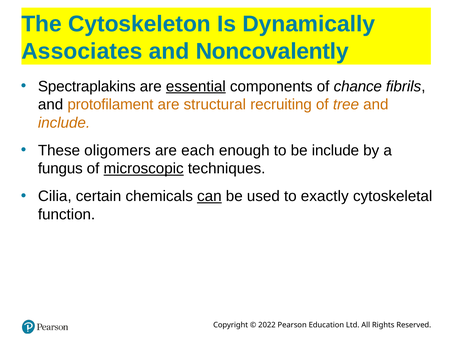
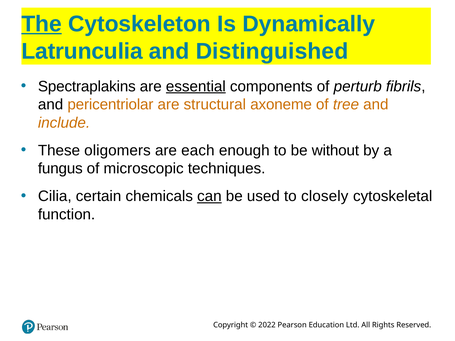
The underline: none -> present
Associates: Associates -> Latrunculia
Noncovalently: Noncovalently -> Distinguished
chance: chance -> perturb
protofilament: protofilament -> pericentriolar
recruiting: recruiting -> axoneme
be include: include -> without
microscopic underline: present -> none
exactly: exactly -> closely
